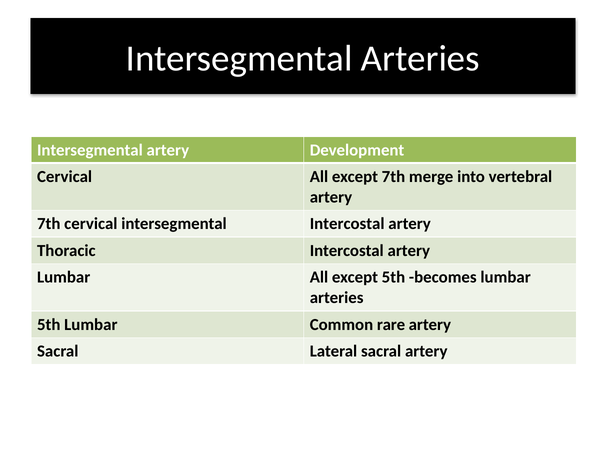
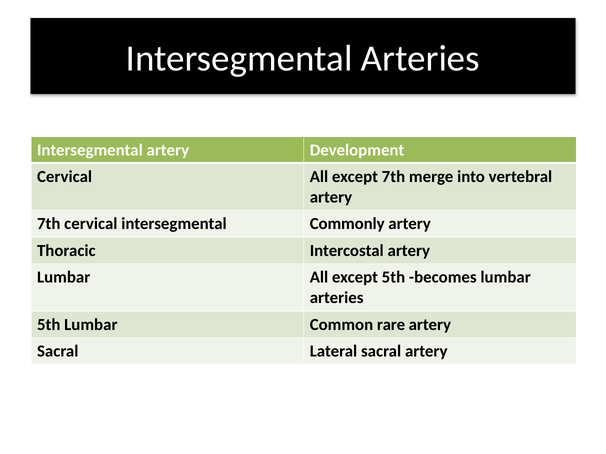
intersegmental Intercostal: Intercostal -> Commonly
